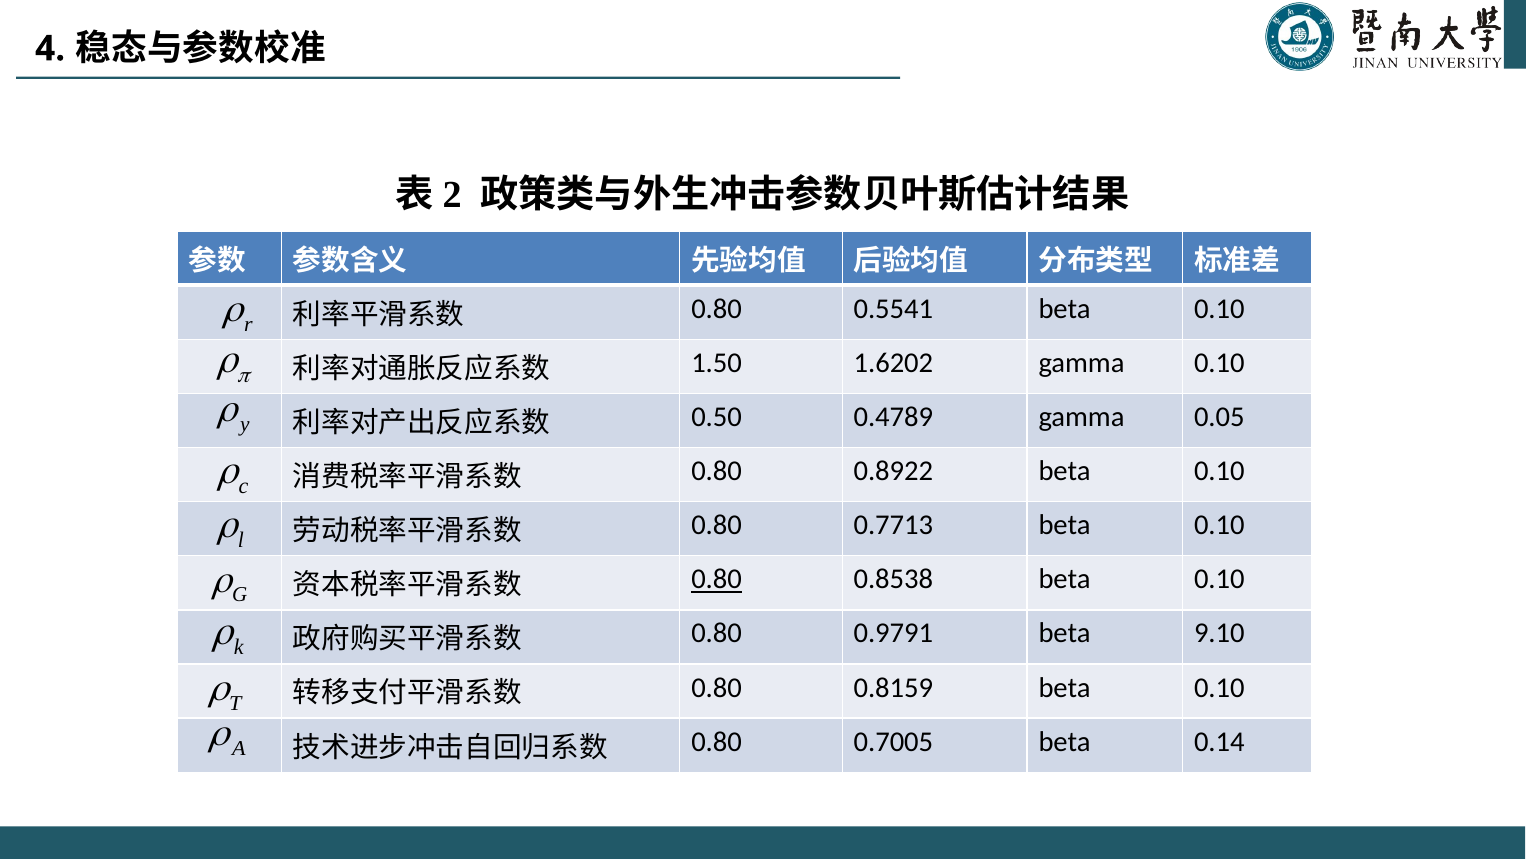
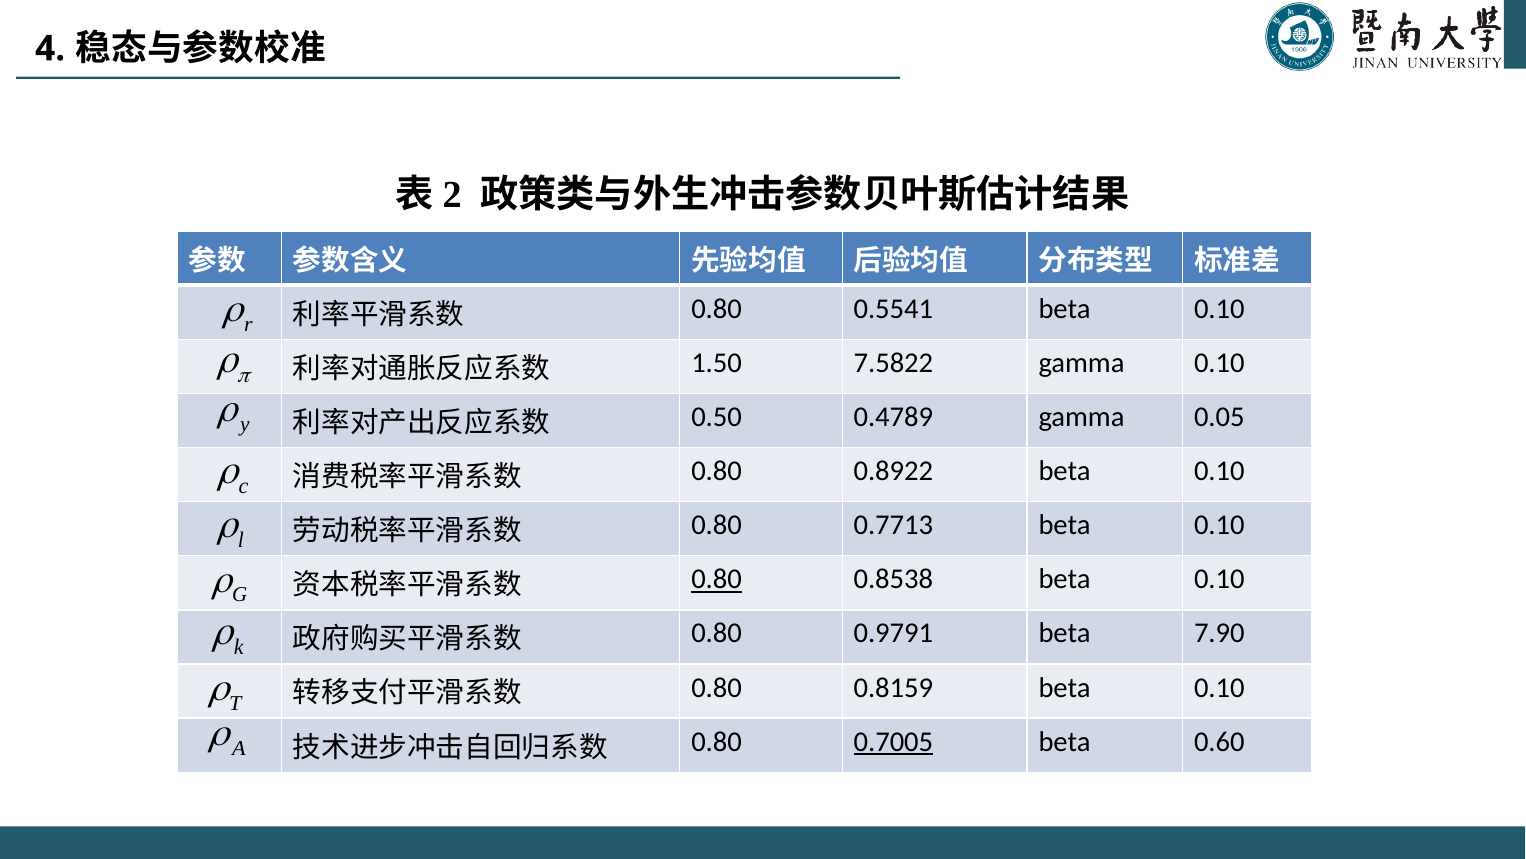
1.6202: 1.6202 -> 7.5822
9.10: 9.10 -> 7.90
0.7005 underline: none -> present
0.14: 0.14 -> 0.60
